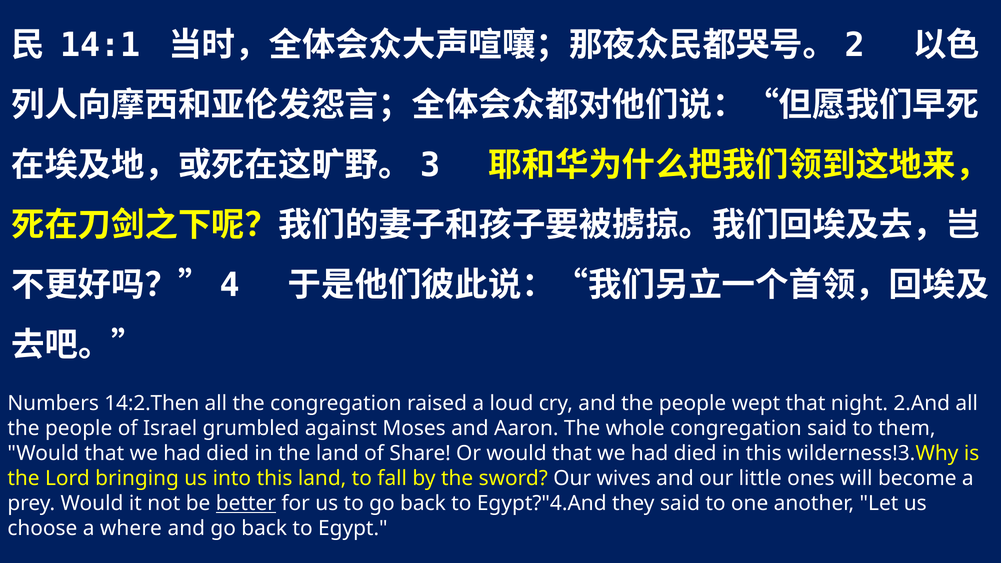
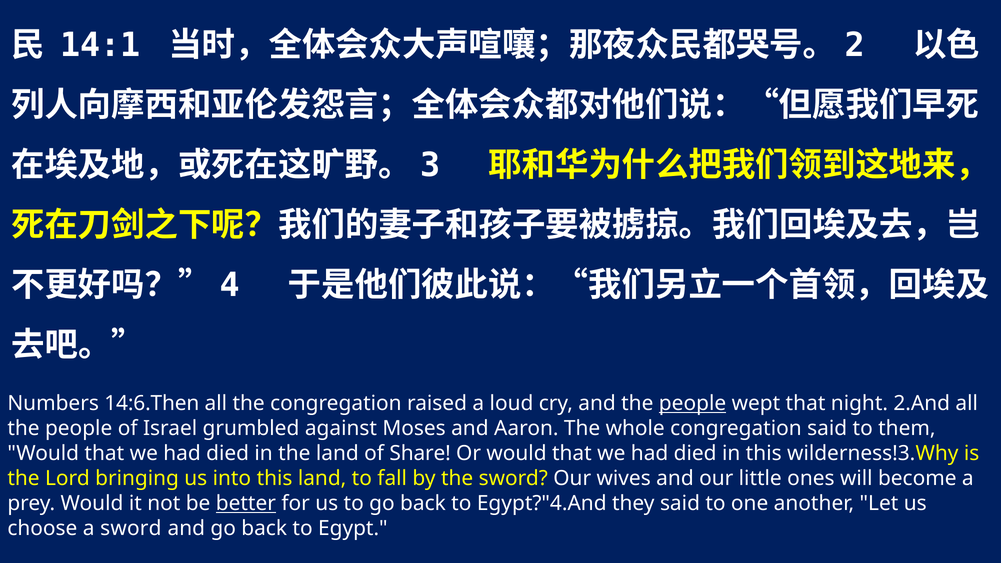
14:2.Then: 14:2.Then -> 14:6.Then
people at (693, 403) underline: none -> present
a where: where -> sword
